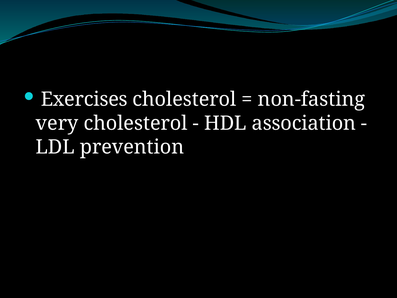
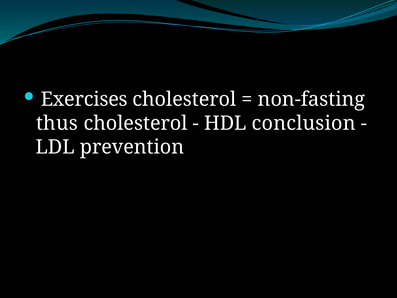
very: very -> thus
association: association -> conclusion
